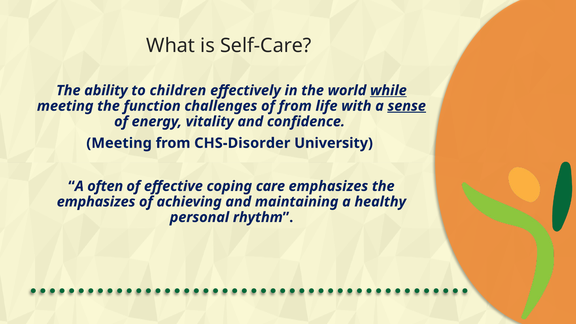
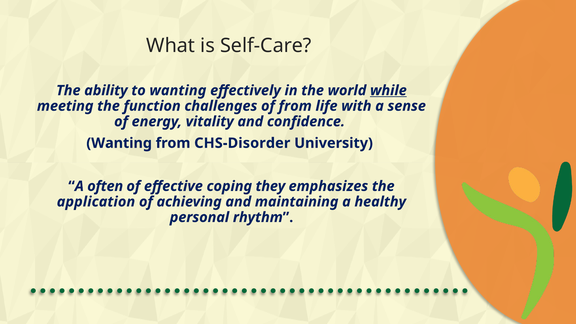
to children: children -> wanting
sense underline: present -> none
Meeting at (119, 143): Meeting -> Wanting
care: care -> they
emphasizes at (96, 202): emphasizes -> application
